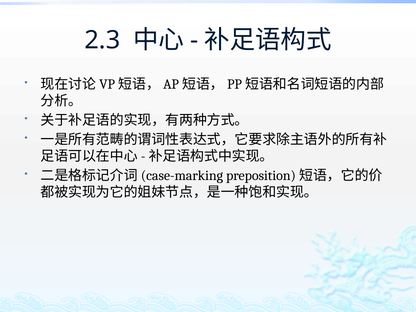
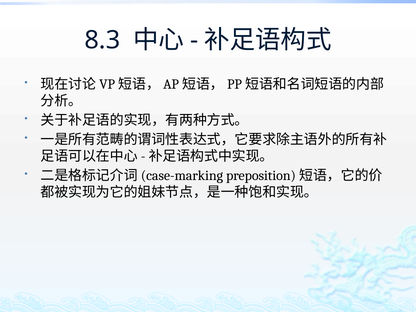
2.3: 2.3 -> 8.3
